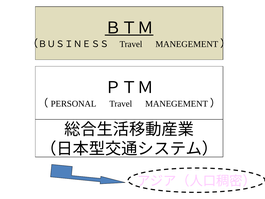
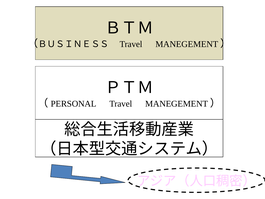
ＢＴＭ underline: present -> none
